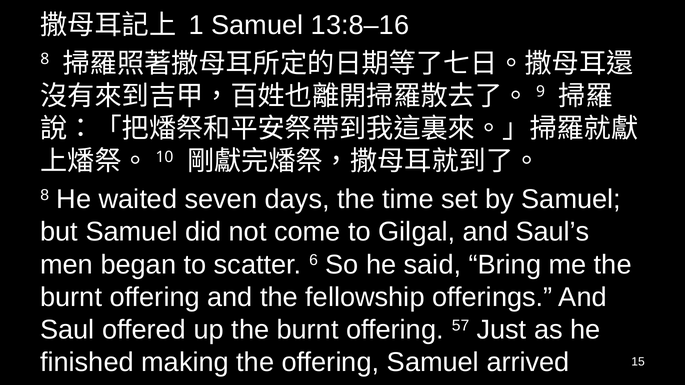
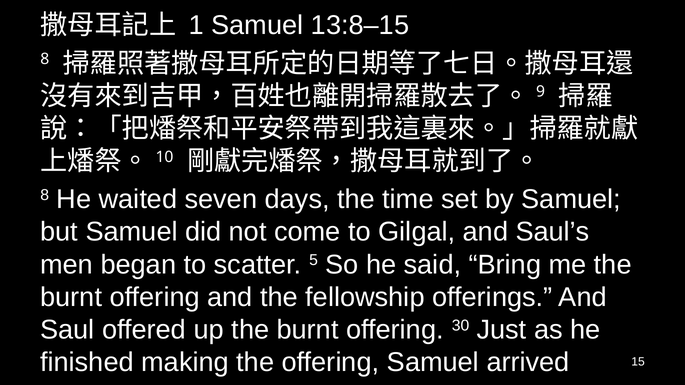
13:8–16: 13:8–16 -> 13:8–15
6: 6 -> 5
57: 57 -> 30
